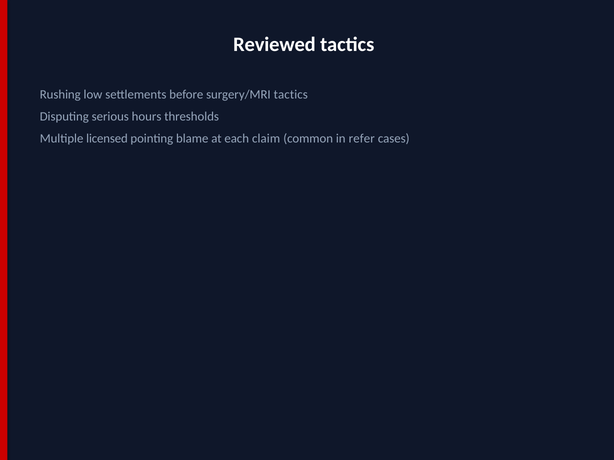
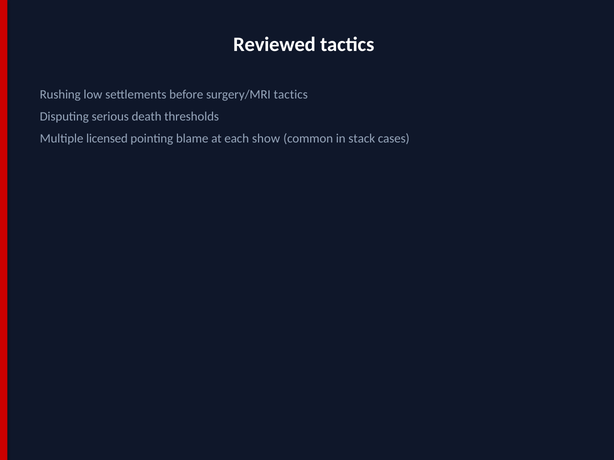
hours: hours -> death
claim: claim -> show
refer: refer -> stack
